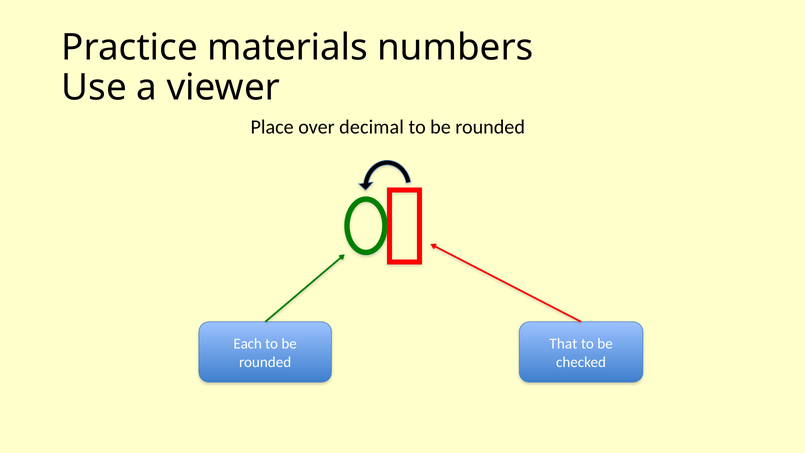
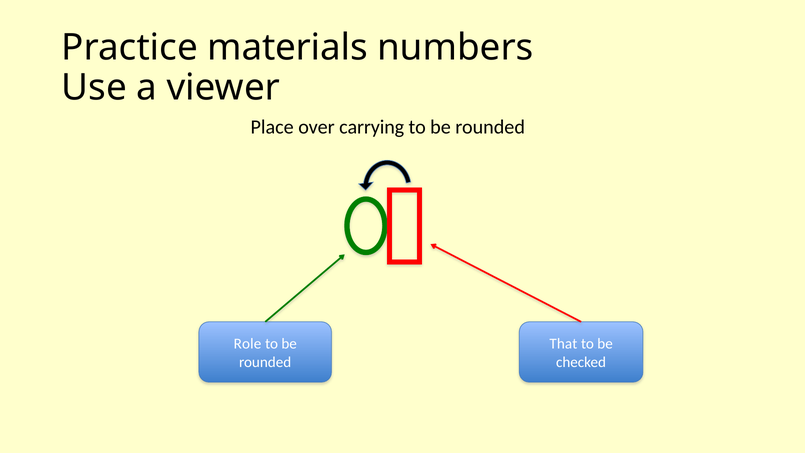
decimal: decimal -> carrying
Each: Each -> Role
